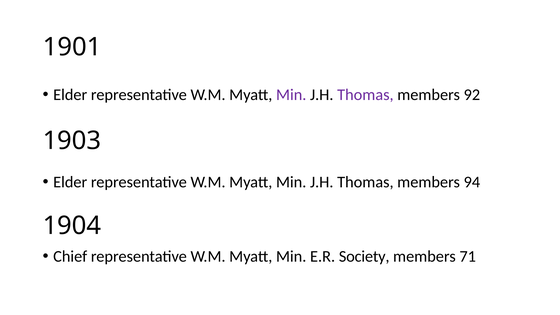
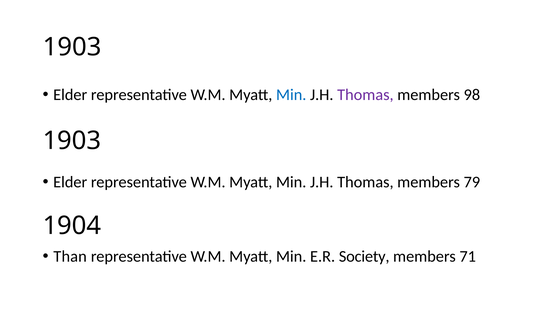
1901 at (72, 47): 1901 -> 1903
Min at (291, 95) colour: purple -> blue
92: 92 -> 98
94: 94 -> 79
Chief: Chief -> Than
